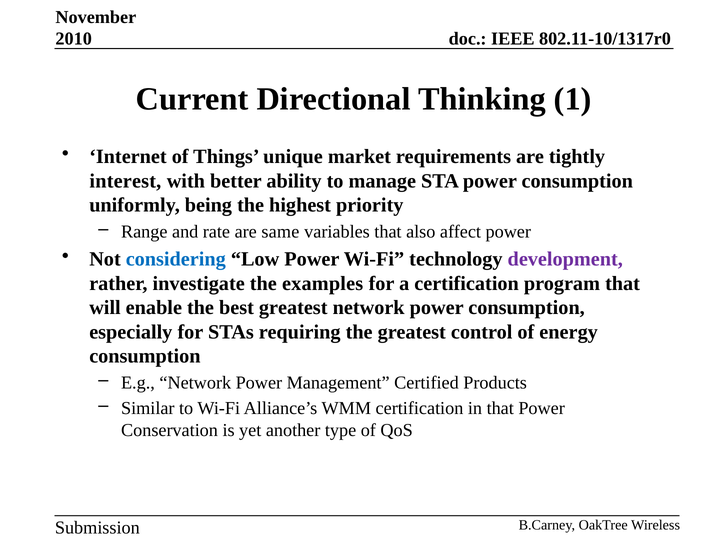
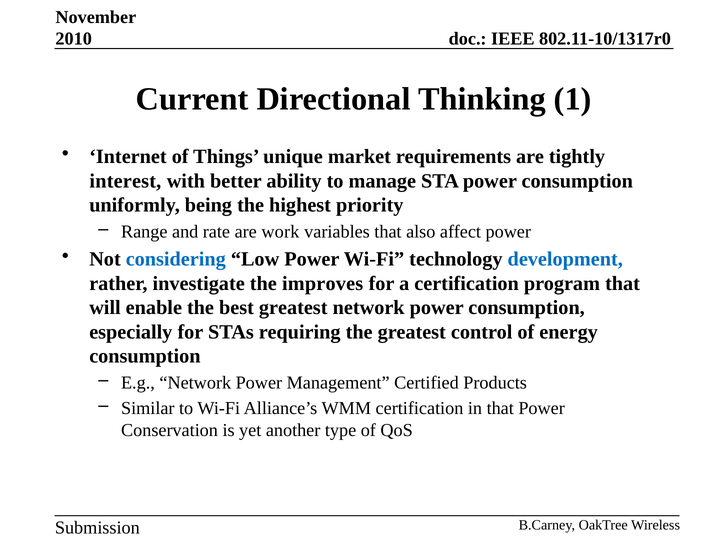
same: same -> work
development colour: purple -> blue
examples: examples -> improves
